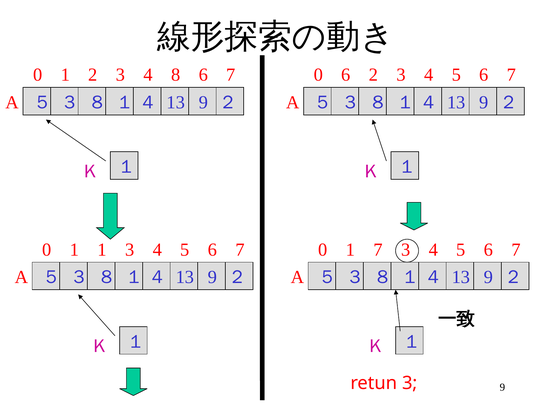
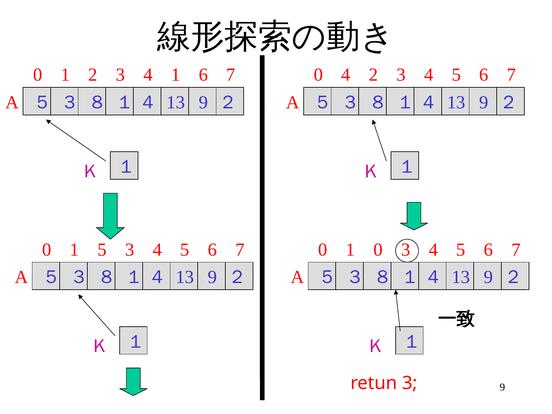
4 8: 8 -> 1
0 6: 6 -> 4
1 1: 1 -> 5
1 7: 7 -> 0
